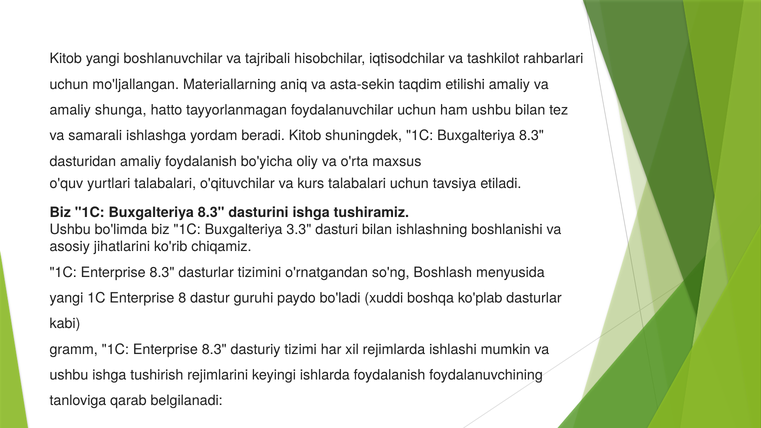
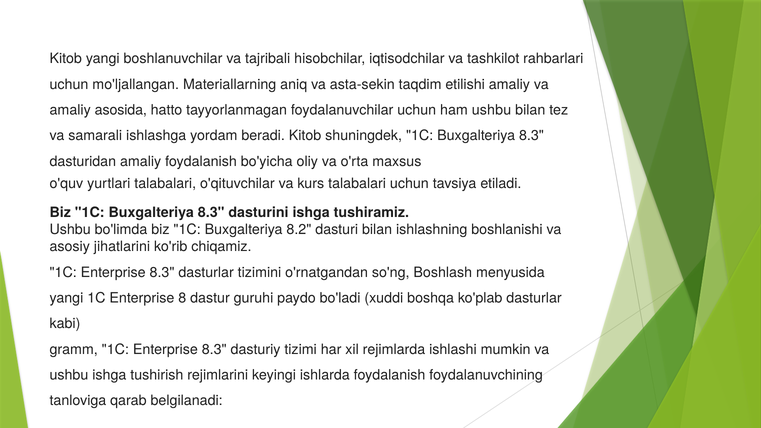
shunga: shunga -> asosida
3.3: 3.3 -> 8.2
